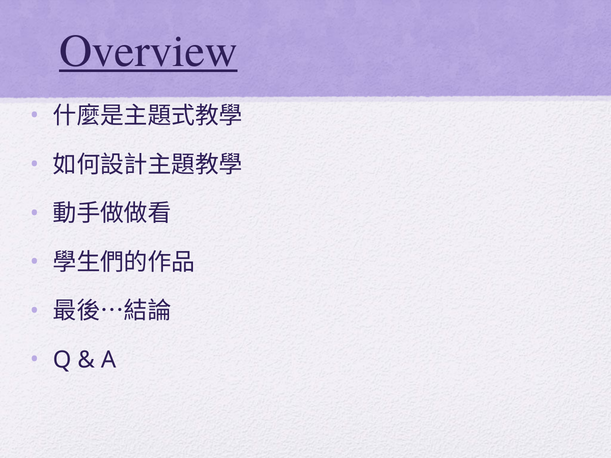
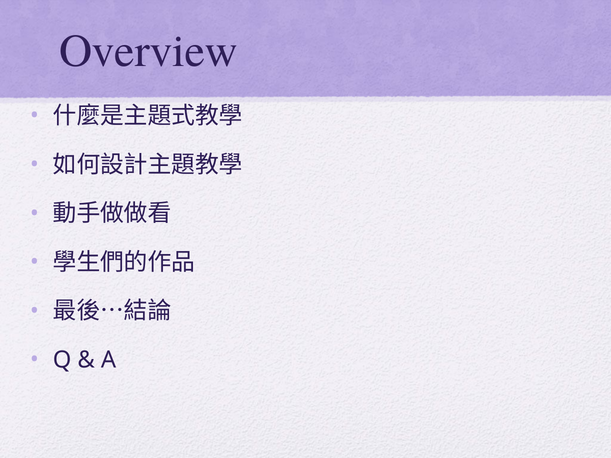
Overview underline: present -> none
